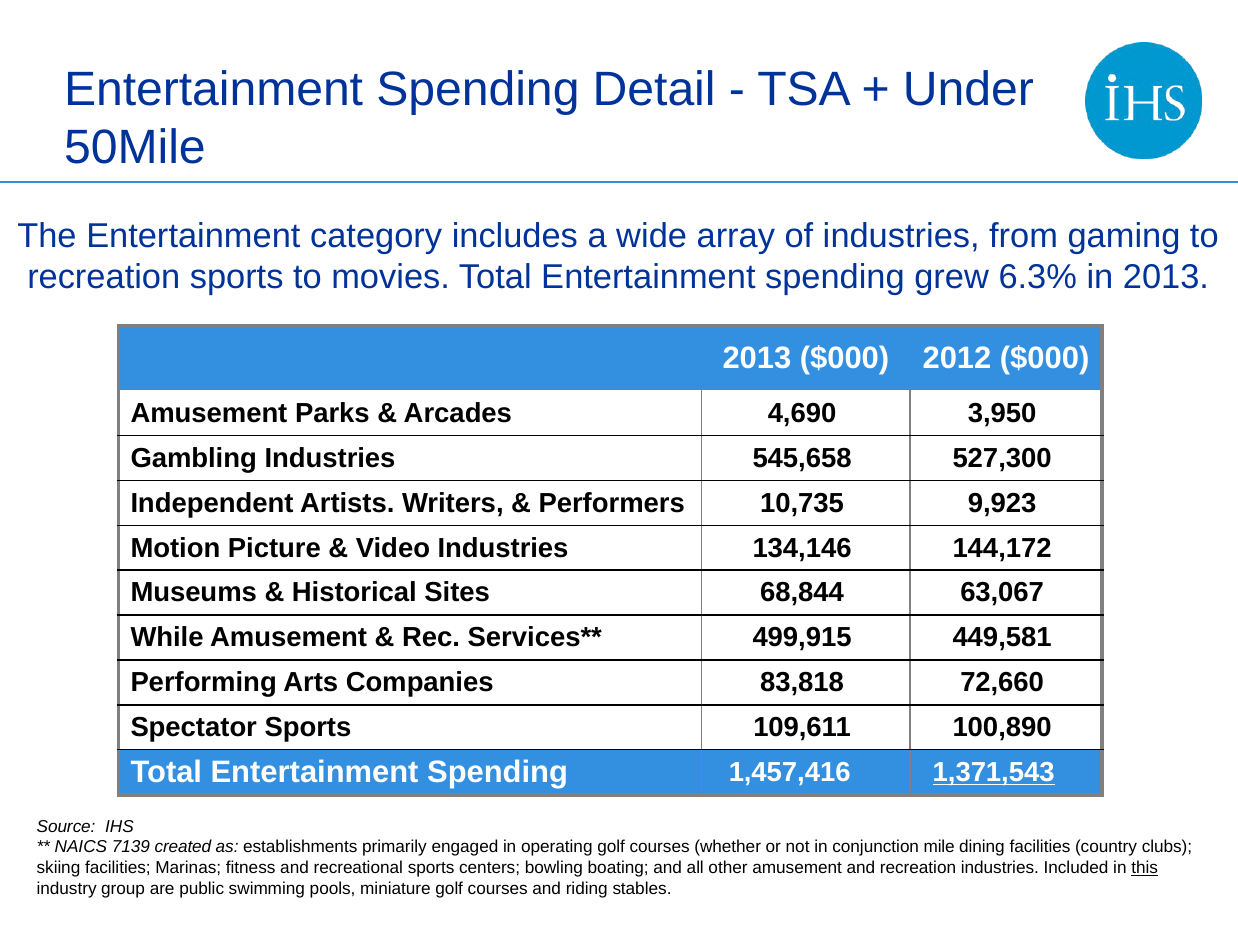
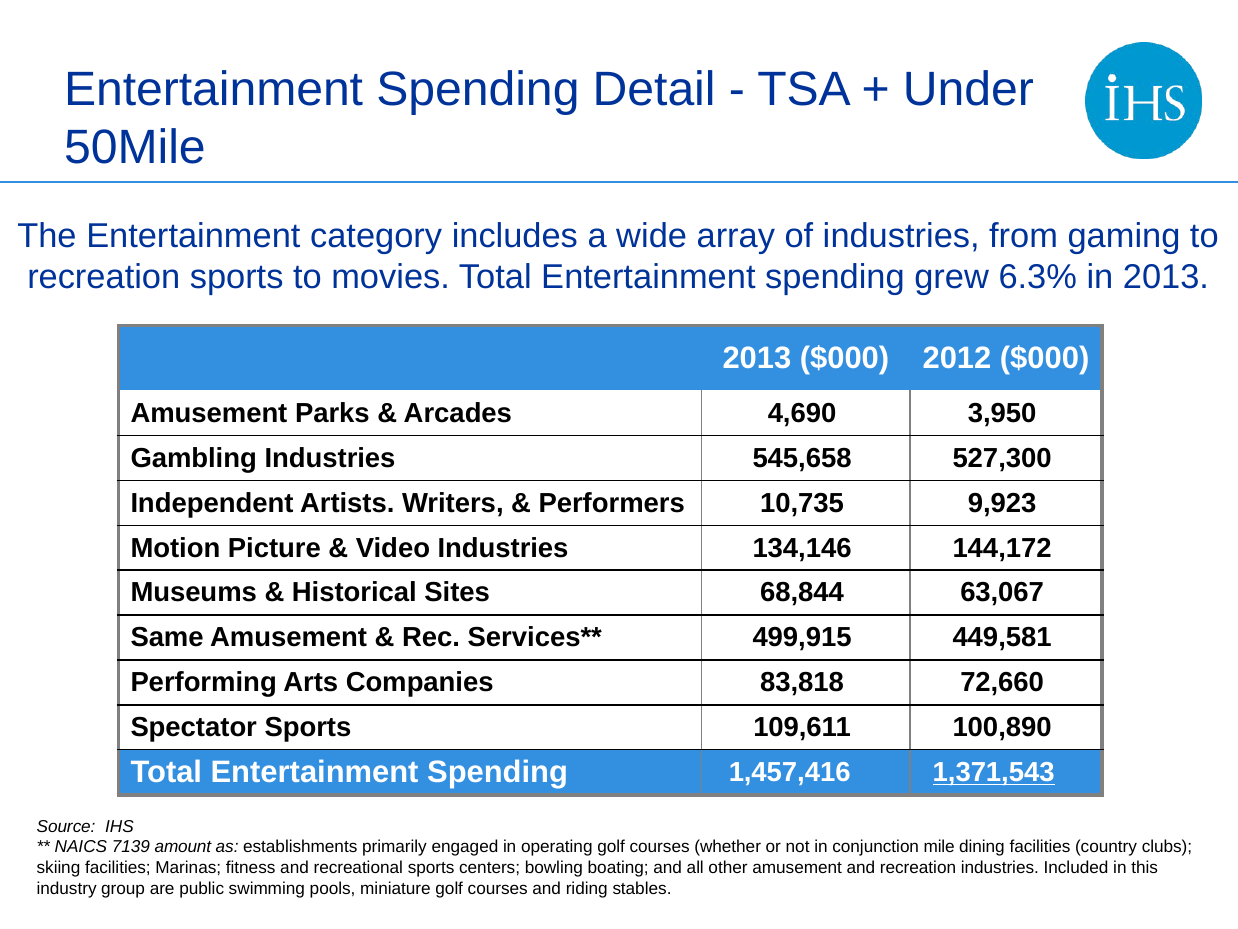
While: While -> Same
created: created -> amount
this underline: present -> none
